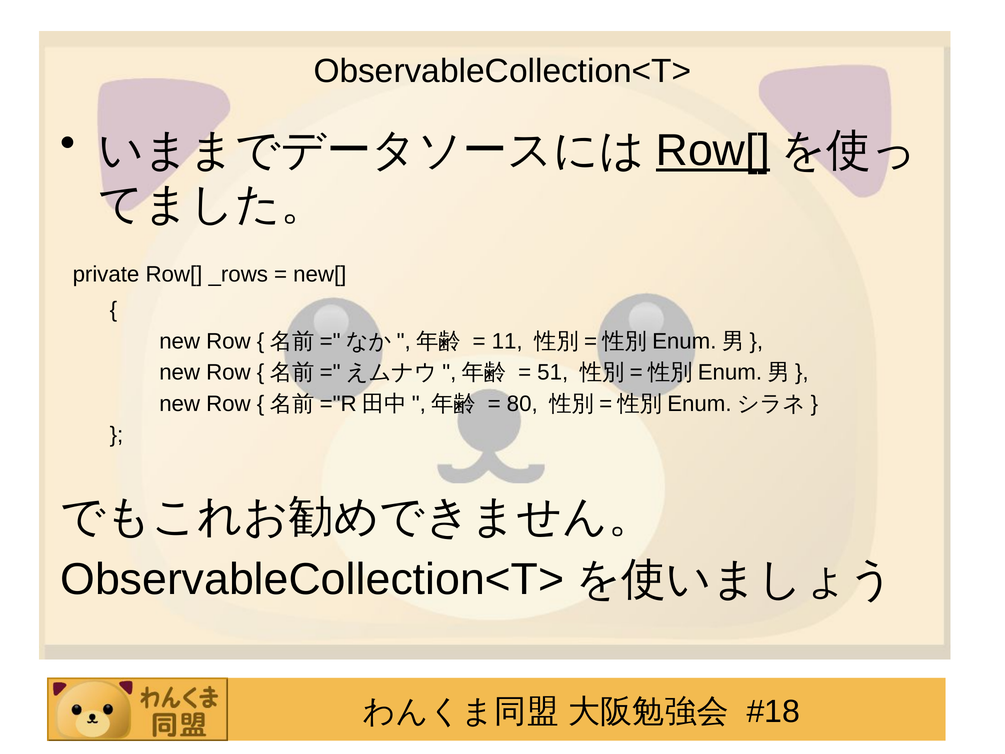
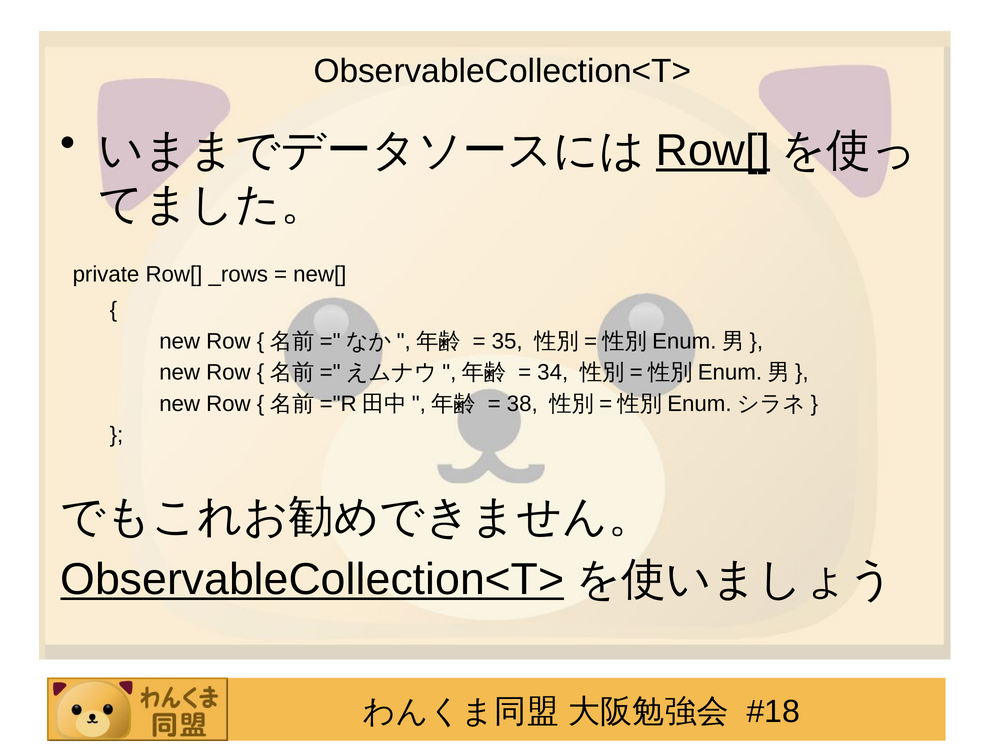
11: 11 -> 35
51: 51 -> 34
80: 80 -> 38
ObservableCollection<T> at (312, 579) underline: none -> present
